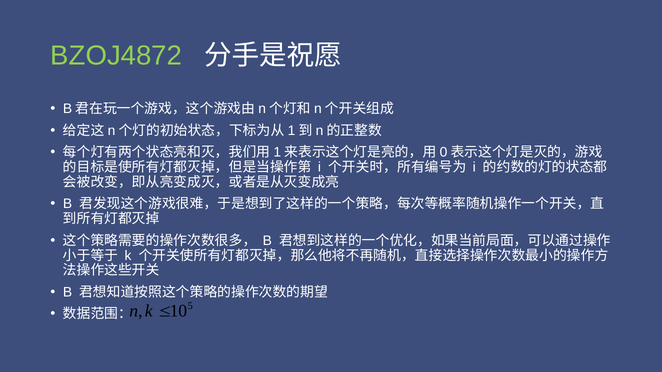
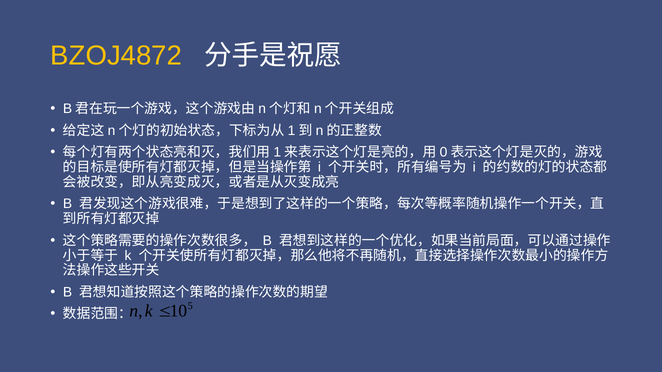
BZOJ4872 colour: light green -> yellow
